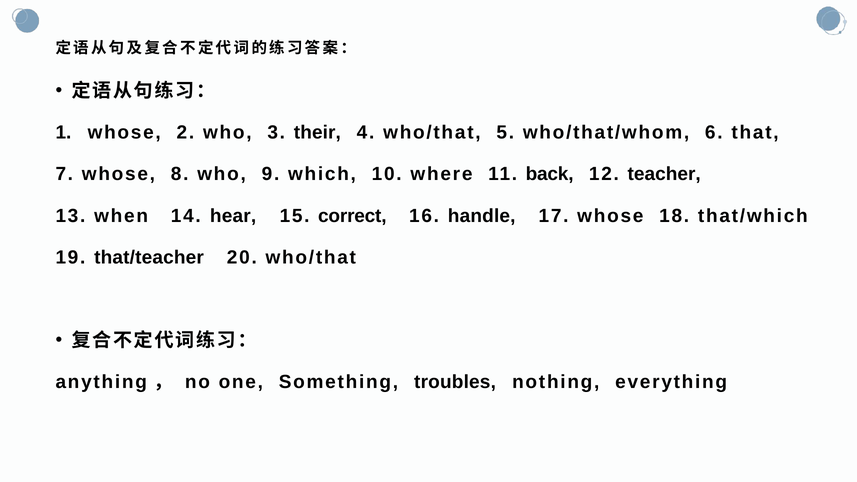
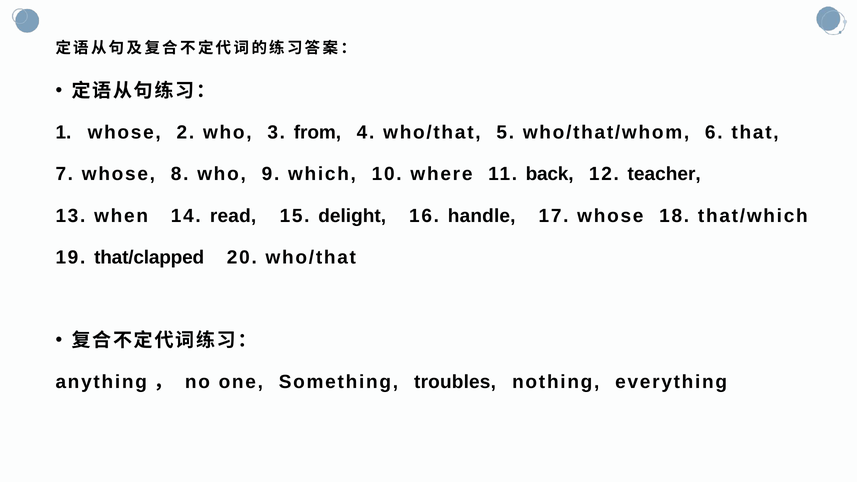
their: their -> from
hear: hear -> read
correct: correct -> delight
that/teacher: that/teacher -> that/clapped
